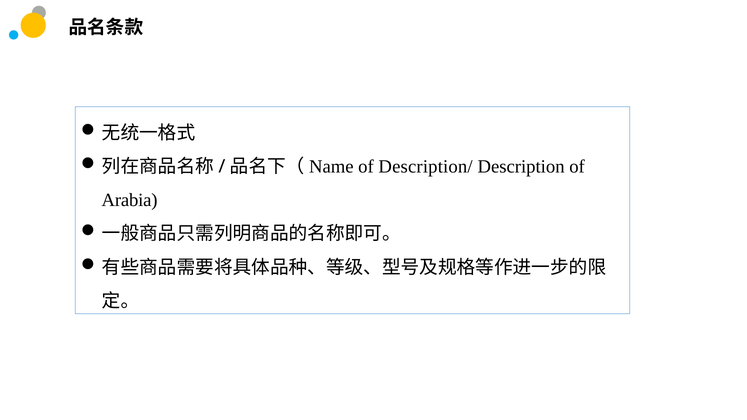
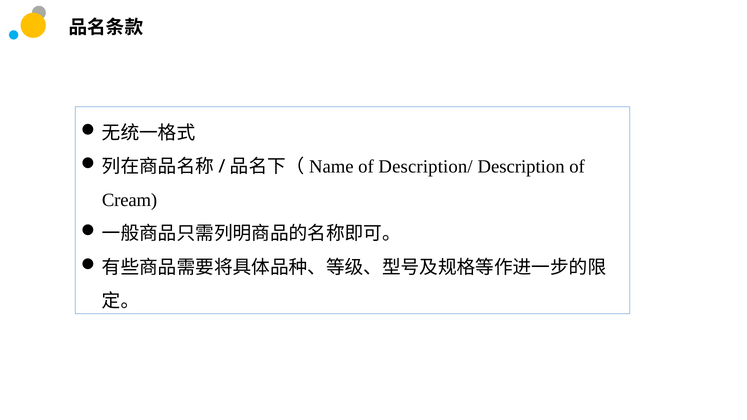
Arabia: Arabia -> Cream
